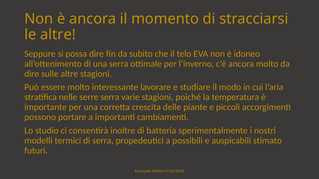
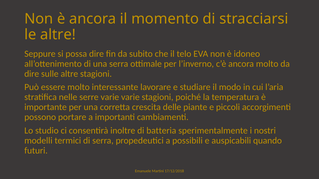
serre serra: serra -> varie
stimato: stimato -> quando
